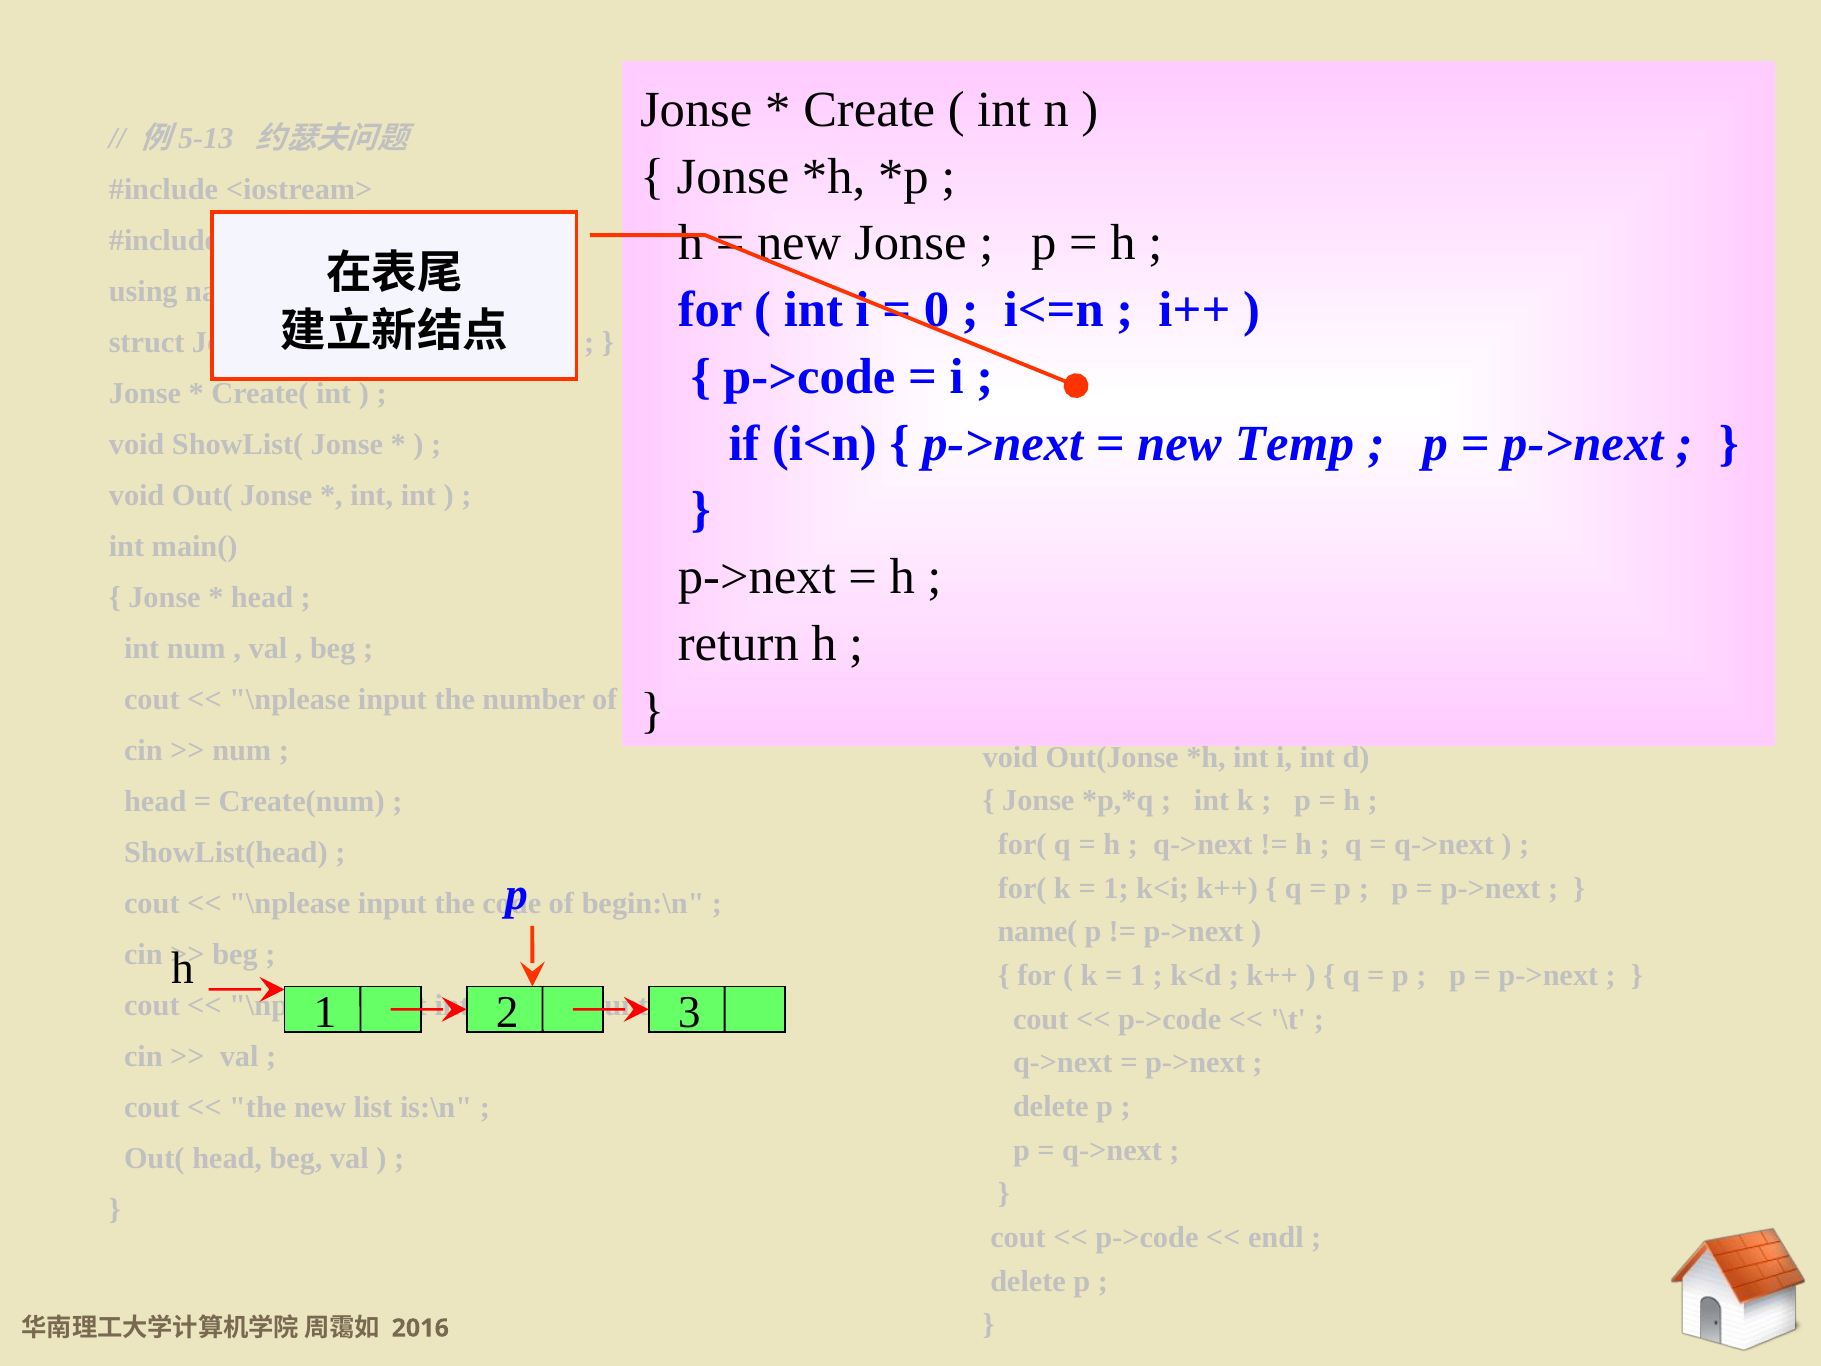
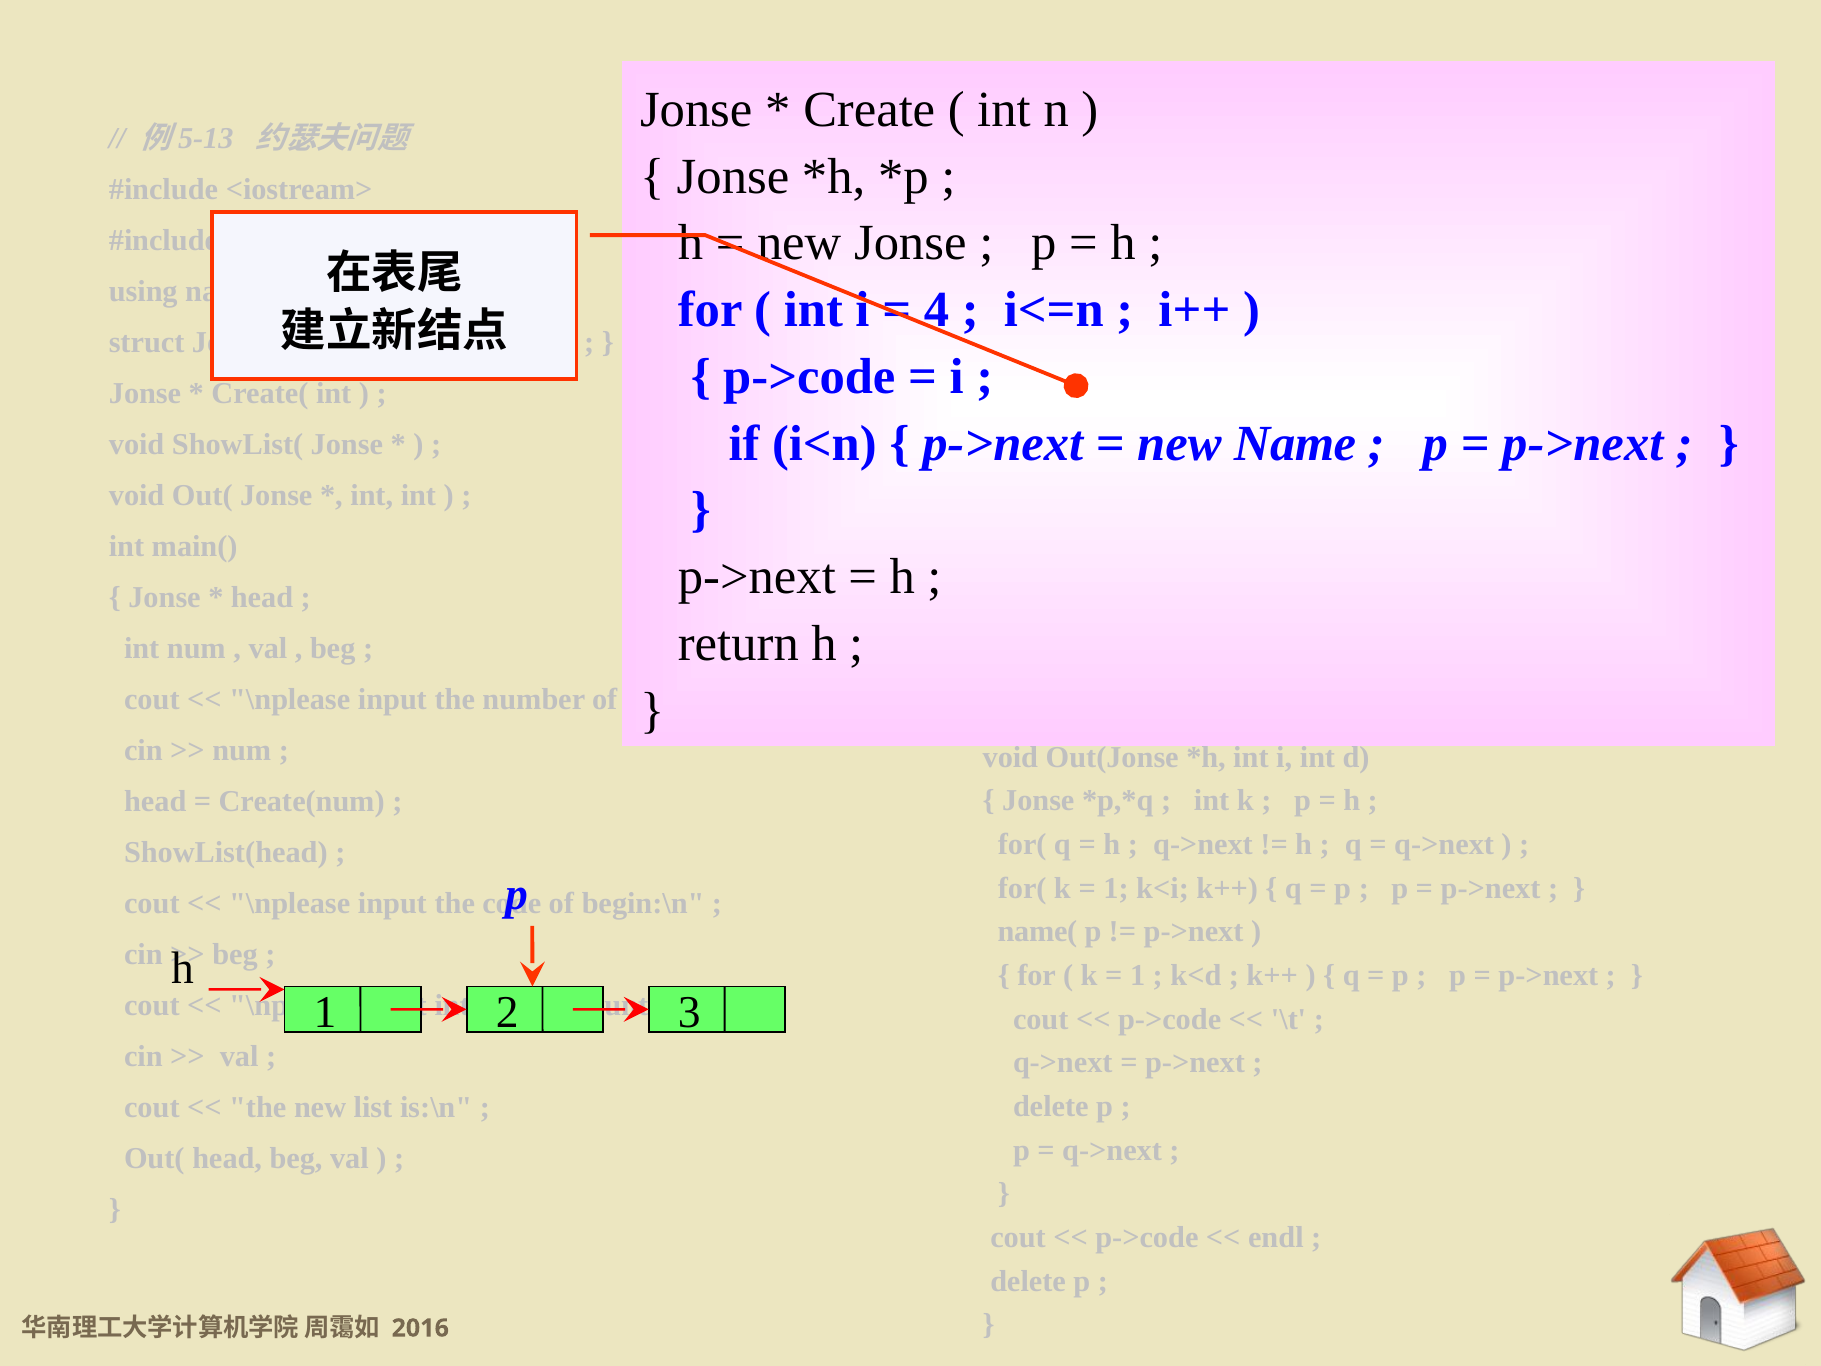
0: 0 -> 4
Temp: Temp -> Name
